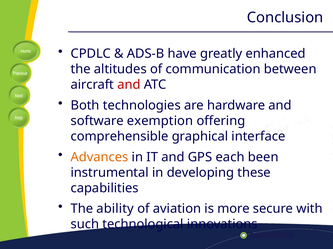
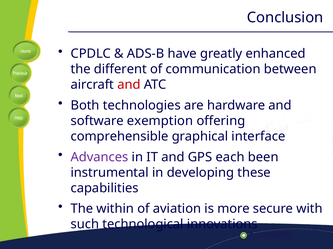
altitudes: altitudes -> different
Advances colour: orange -> purple
ability: ability -> within
